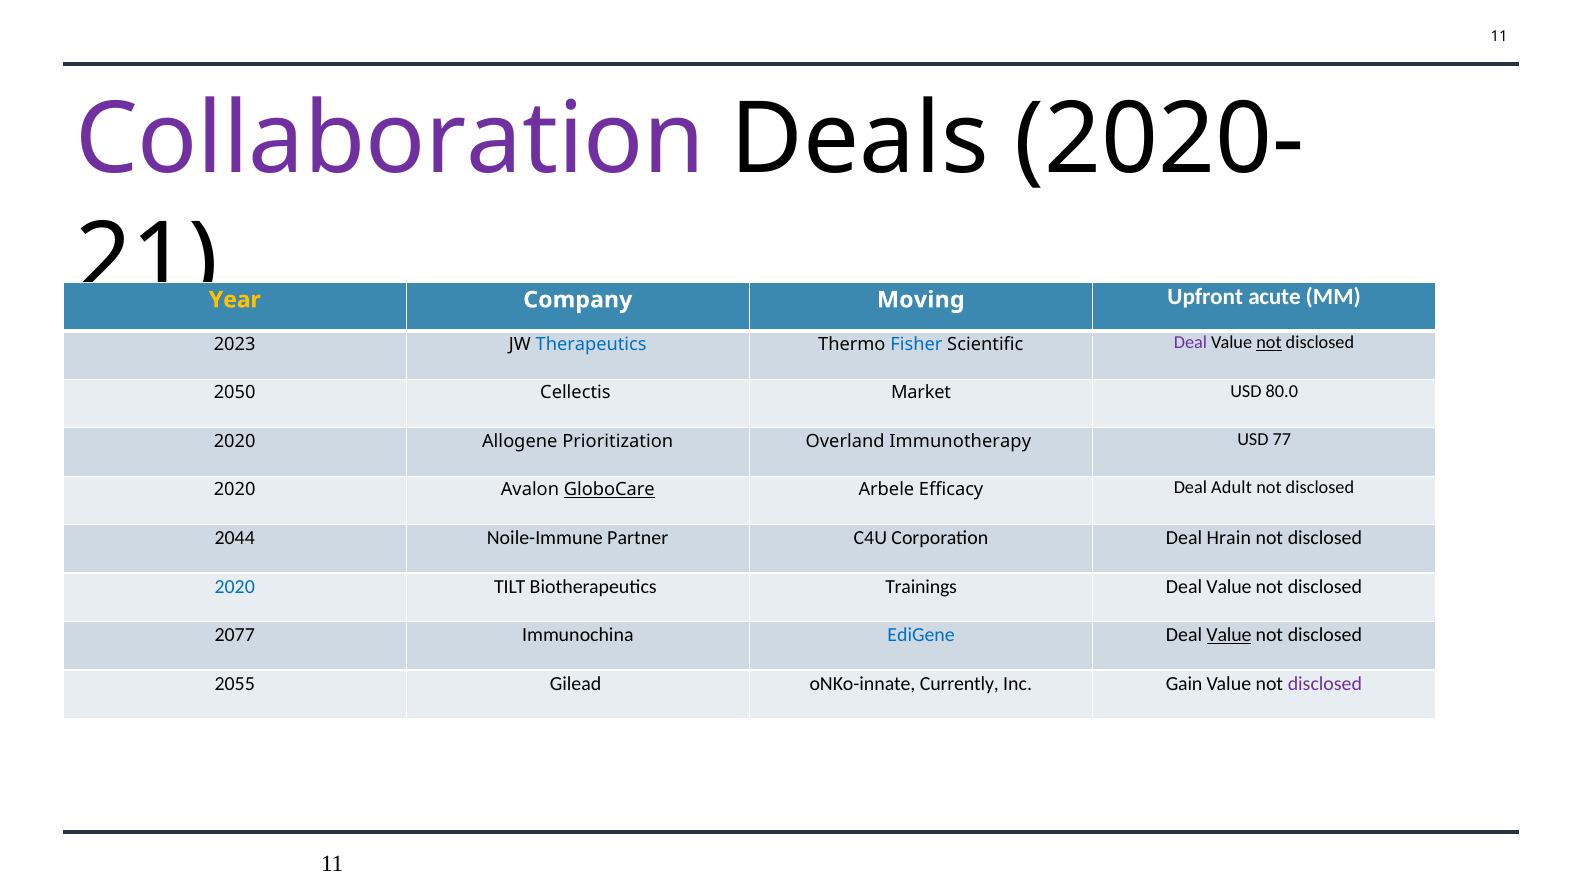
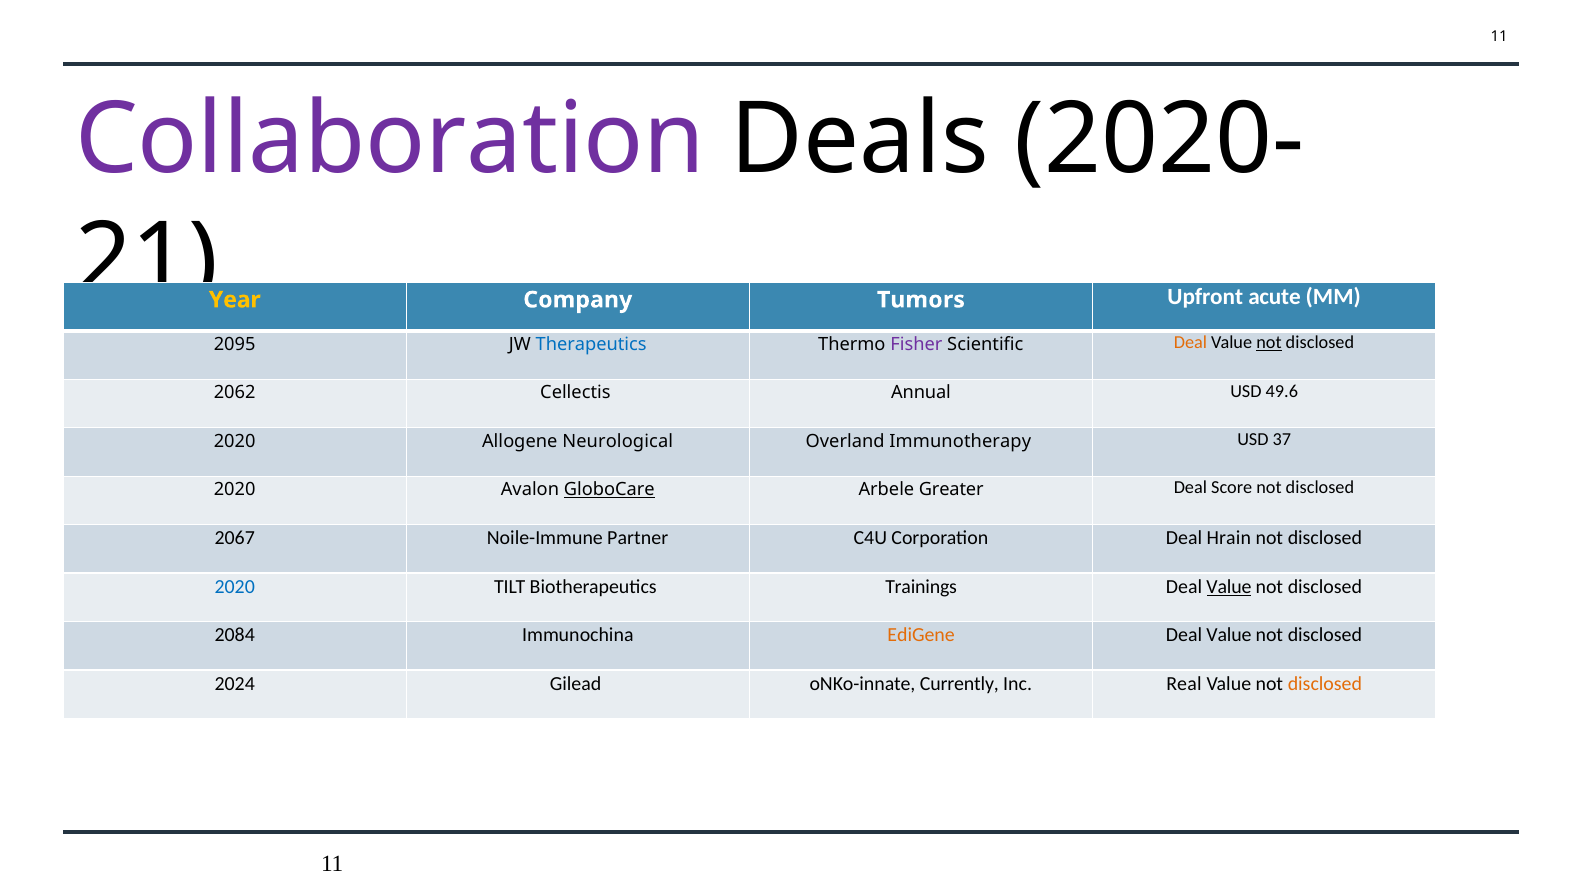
Moving: Moving -> Tumors
2023: 2023 -> 2095
Fisher colour: blue -> purple
Deal at (1190, 343) colour: purple -> orange
2050: 2050 -> 2062
Market: Market -> Annual
80.0: 80.0 -> 49.6
Prioritization: Prioritization -> Neurological
77: 77 -> 37
Efficacy: Efficacy -> Greater
Adult: Adult -> Score
2044: 2044 -> 2067
Value at (1229, 587) underline: none -> present
2077: 2077 -> 2084
EdiGene colour: blue -> orange
Value at (1229, 635) underline: present -> none
2055: 2055 -> 2024
Gain: Gain -> Real
disclosed at (1325, 684) colour: purple -> orange
